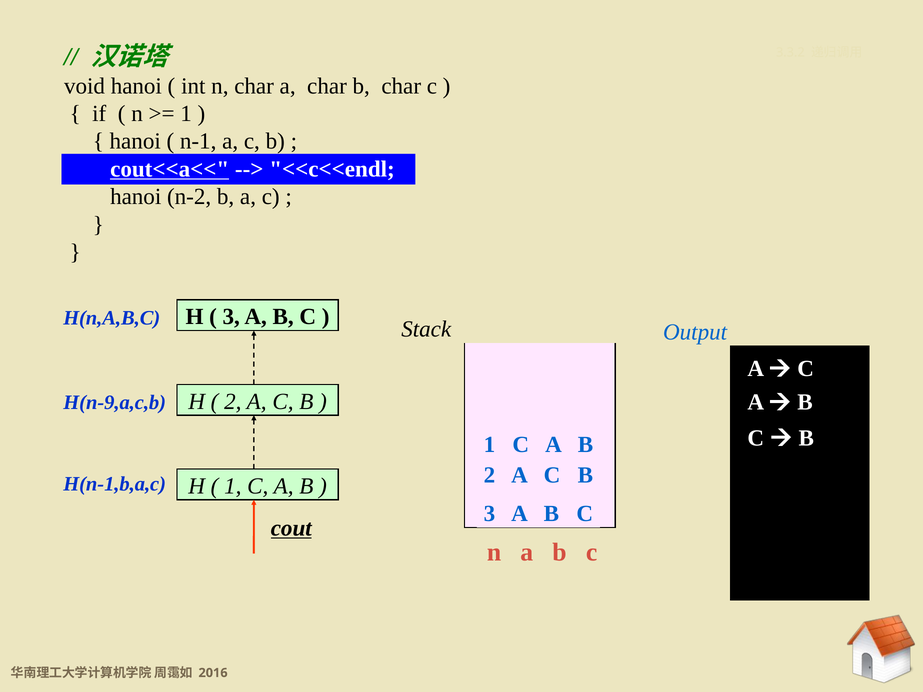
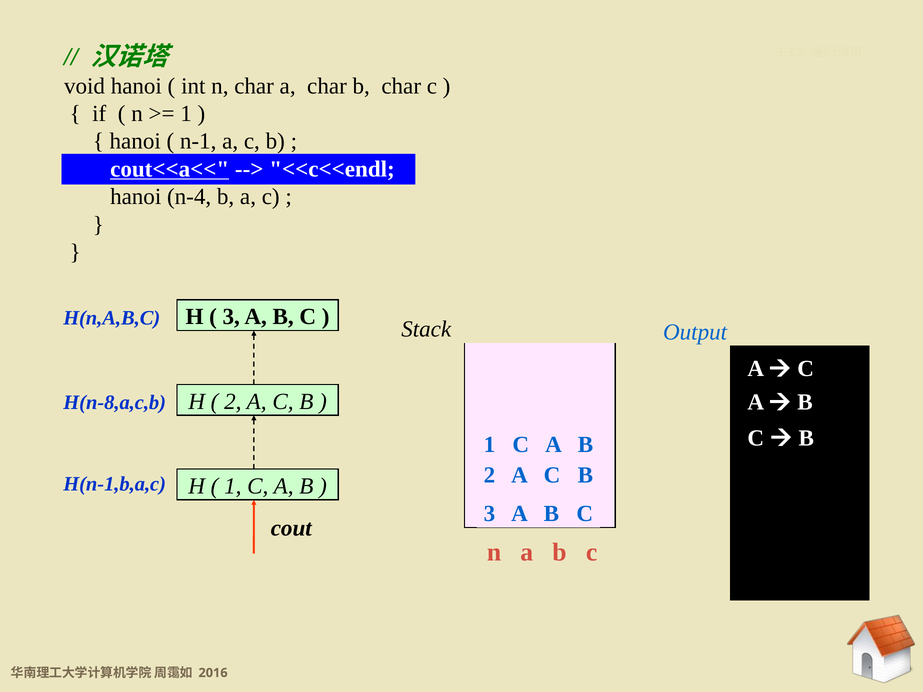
n-2: n-2 -> n-4
H(n-9,a,c,b: H(n-9,a,c,b -> H(n-8,a,c,b
cout underline: present -> none
